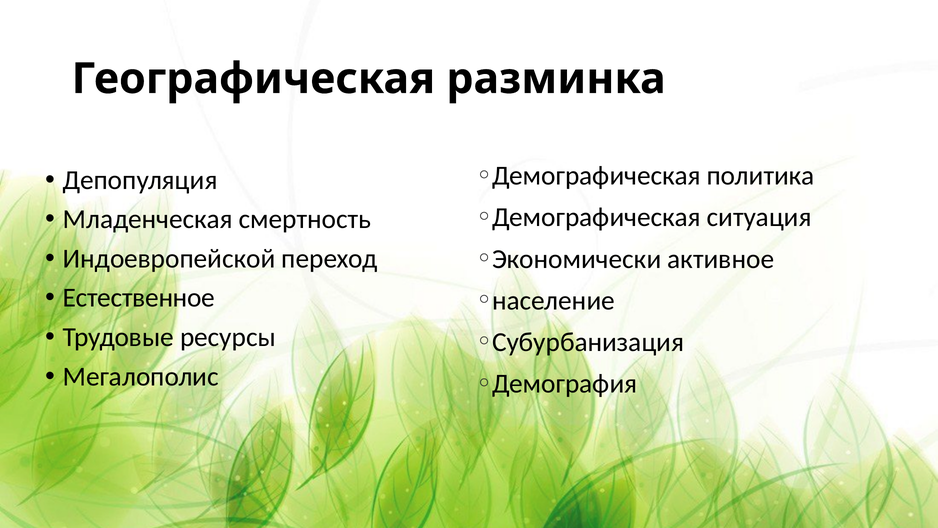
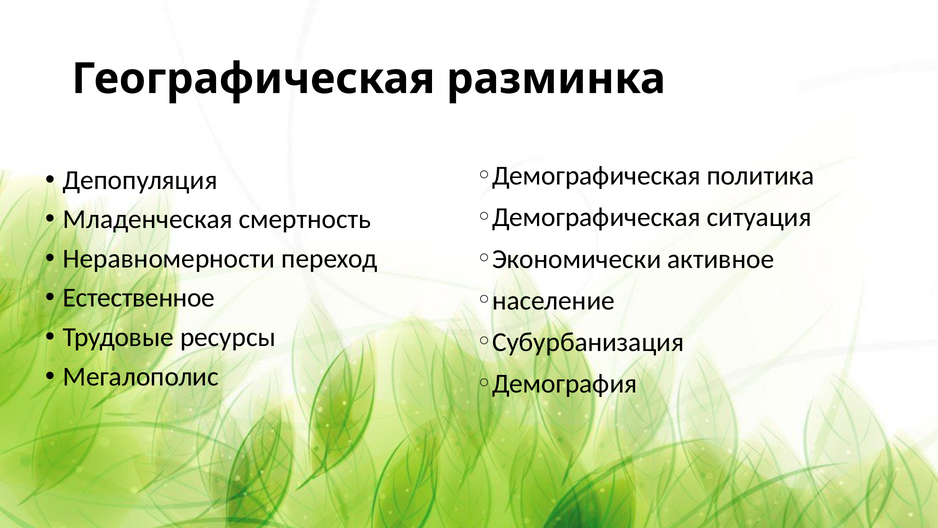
Индоевропейской: Индоевропейской -> Неравномерности
